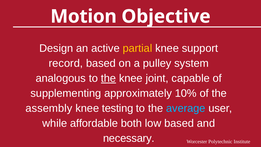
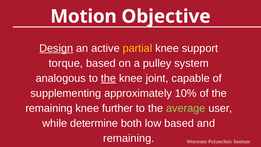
Design underline: none -> present
record: record -> torque
assembly at (49, 108): assembly -> remaining
testing: testing -> further
average colour: light blue -> light green
affordable: affordable -> determine
necessary at (129, 138): necessary -> remaining
